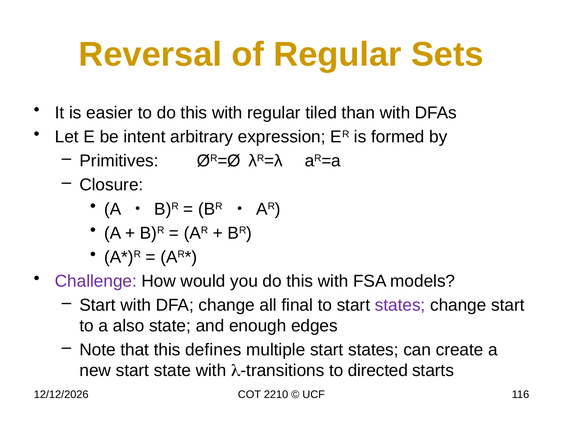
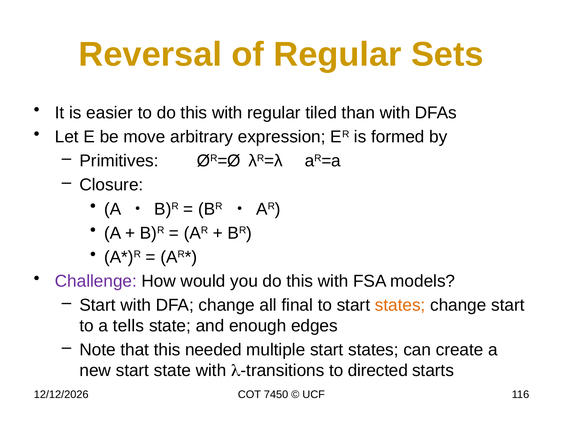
intent: intent -> move
states at (400, 305) colour: purple -> orange
also: also -> tells
defines: defines -> needed
2210: 2210 -> 7450
